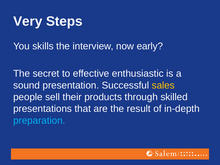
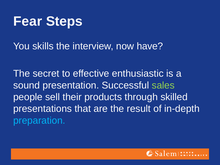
Very: Very -> Fear
early: early -> have
sales colour: yellow -> light green
